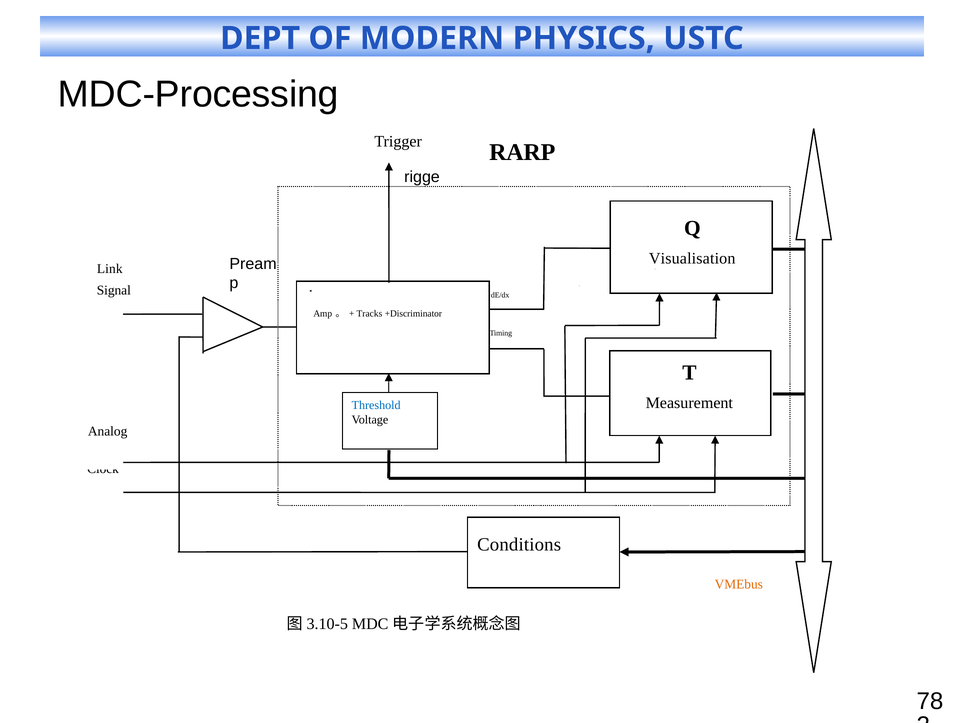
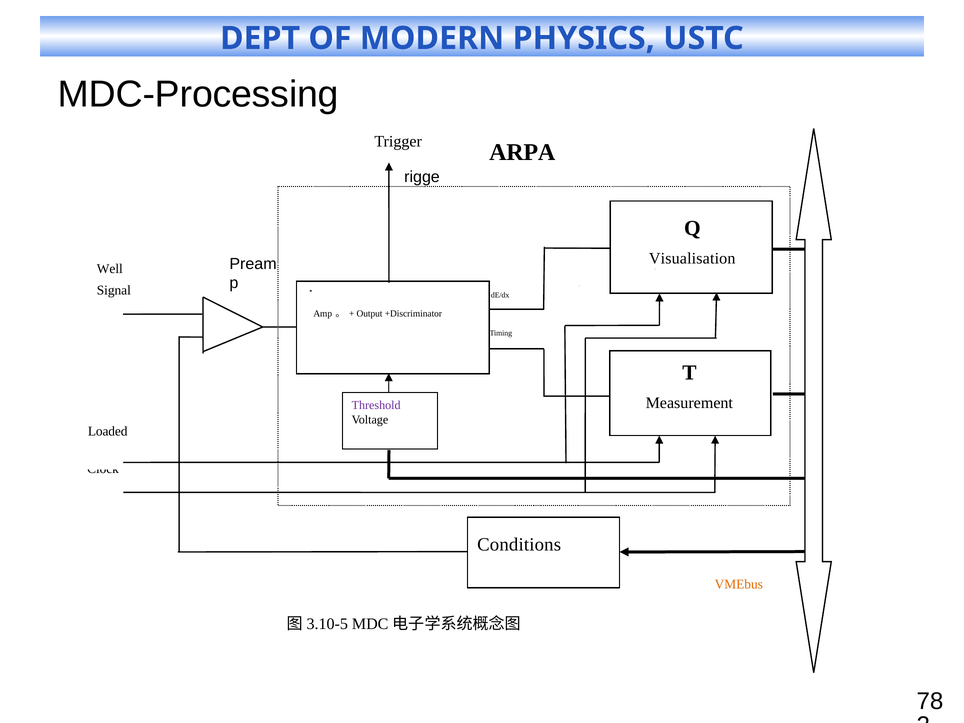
RARP: RARP -> ARPA
Link: Link -> Well
Tracks: Tracks -> Output
Threshold colour: blue -> purple
Analog: Analog -> Loaded
